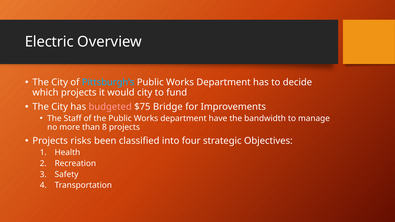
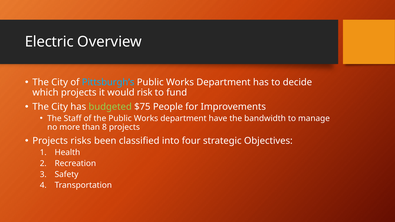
would city: city -> risk
budgeted colour: pink -> light green
Bridge: Bridge -> People
